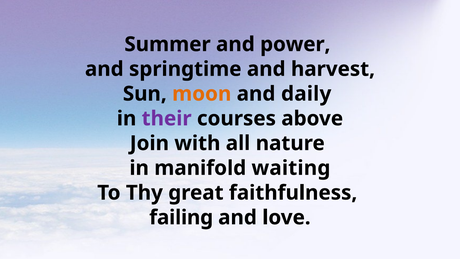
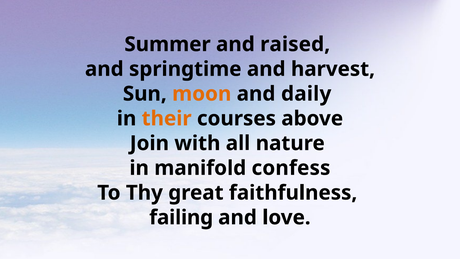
power: power -> raised
their colour: purple -> orange
waiting: waiting -> confess
